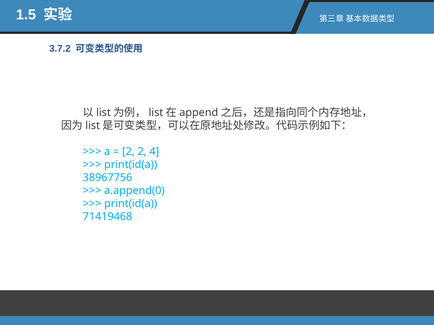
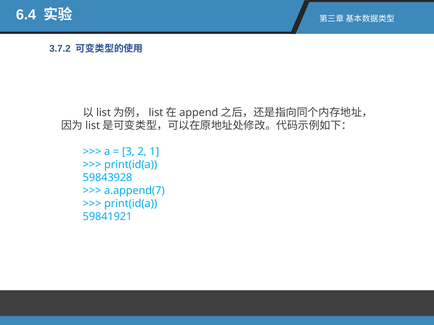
1.5: 1.5 -> 6.4
2 at (128, 152): 2 -> 3
4: 4 -> 1
38967756: 38967756 -> 59843928
a.append(0: a.append(0 -> a.append(7
71419468: 71419468 -> 59841921
